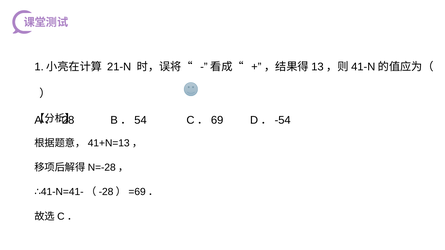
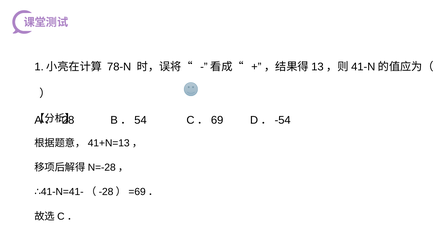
21-N: 21-N -> 78-N
